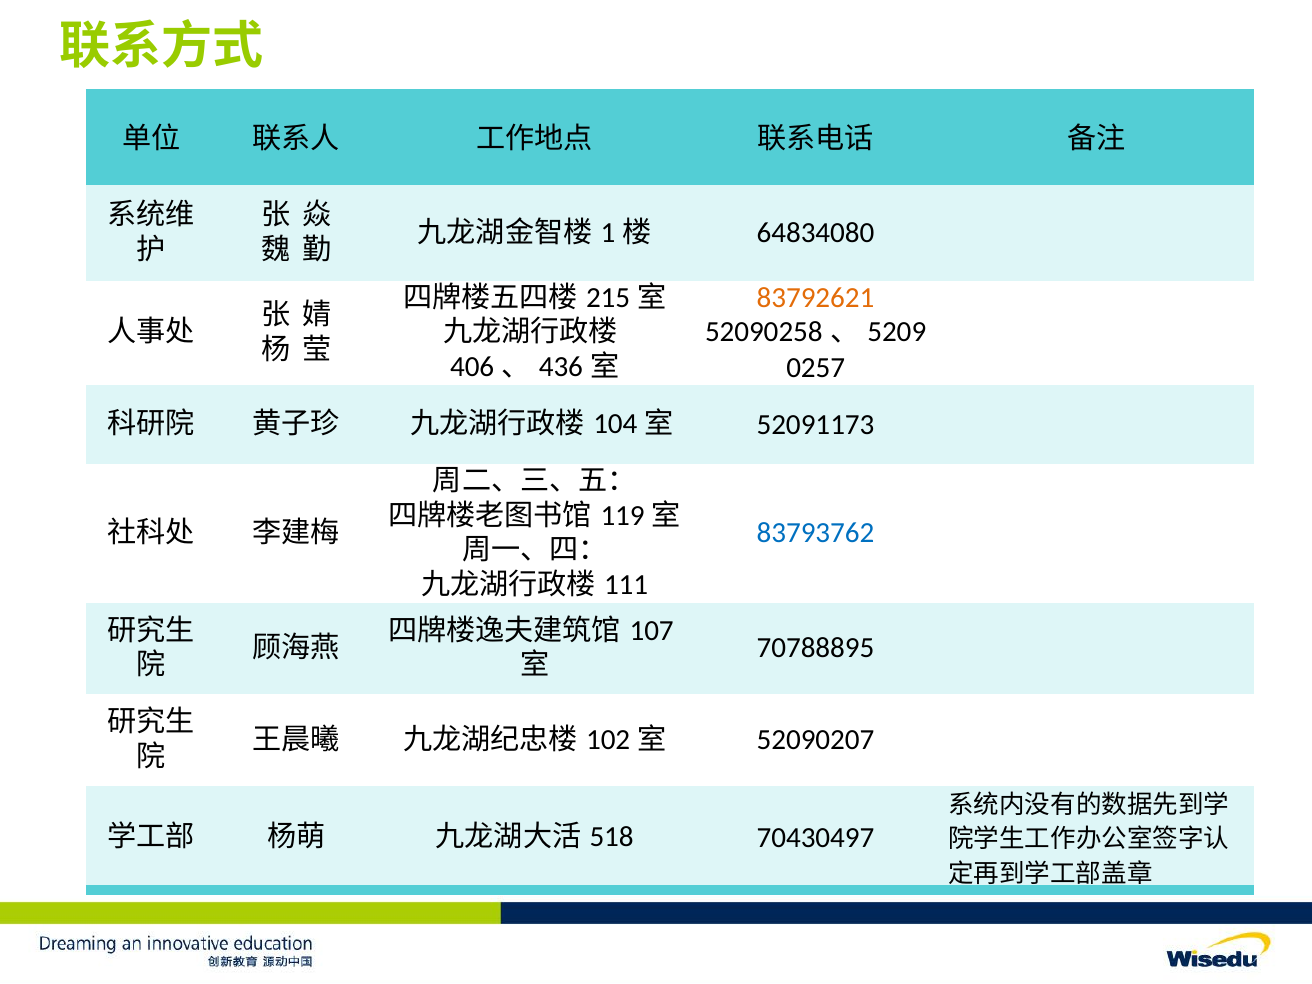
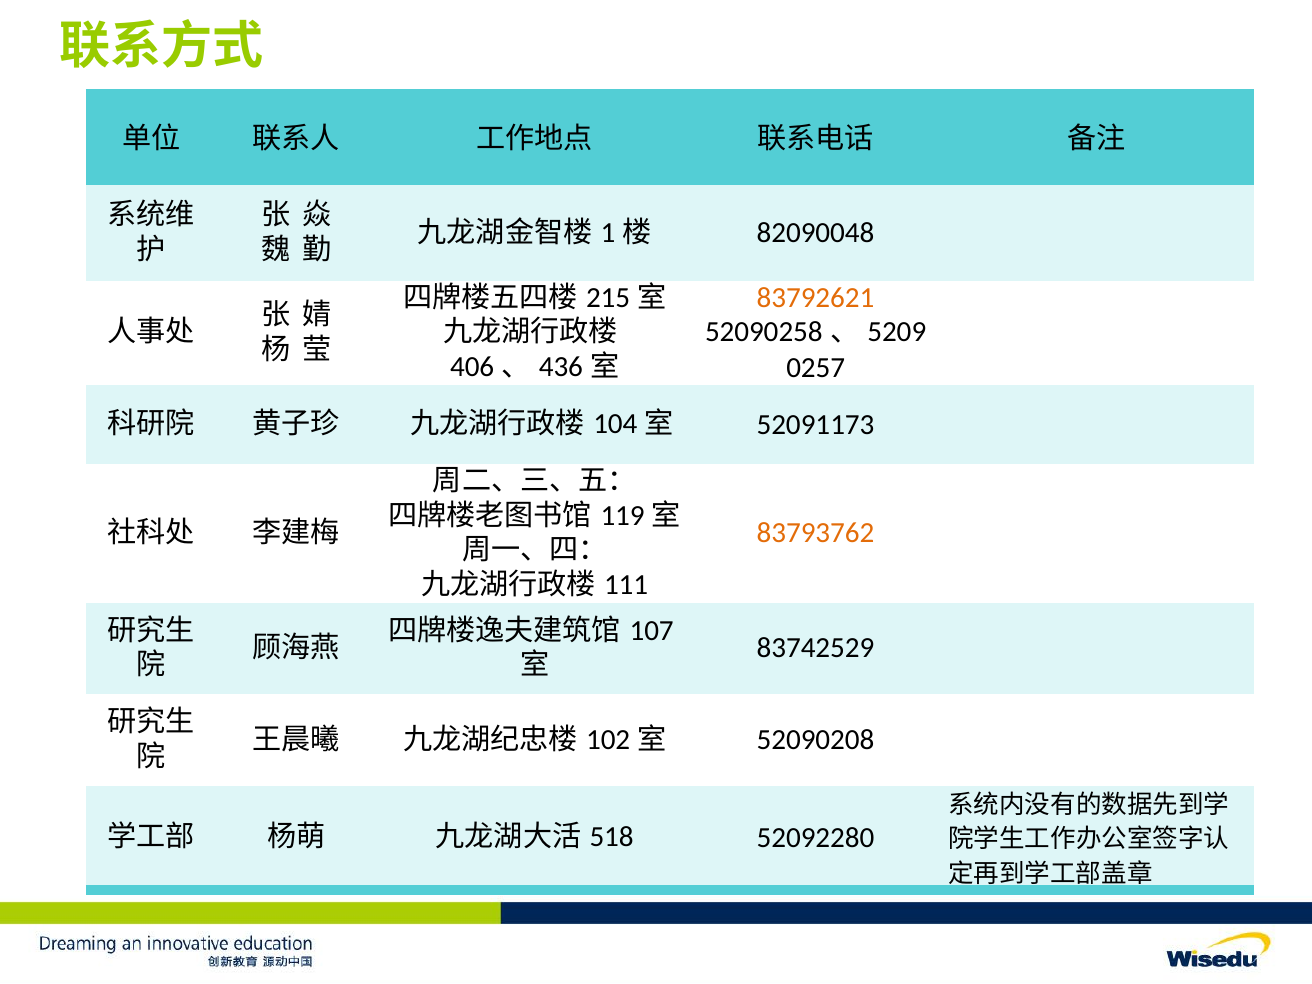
64834080: 64834080 -> 82090048
83793762 colour: blue -> orange
70788895: 70788895 -> 83742529
52090207: 52090207 -> 52090208
70430497: 70430497 -> 52092280
